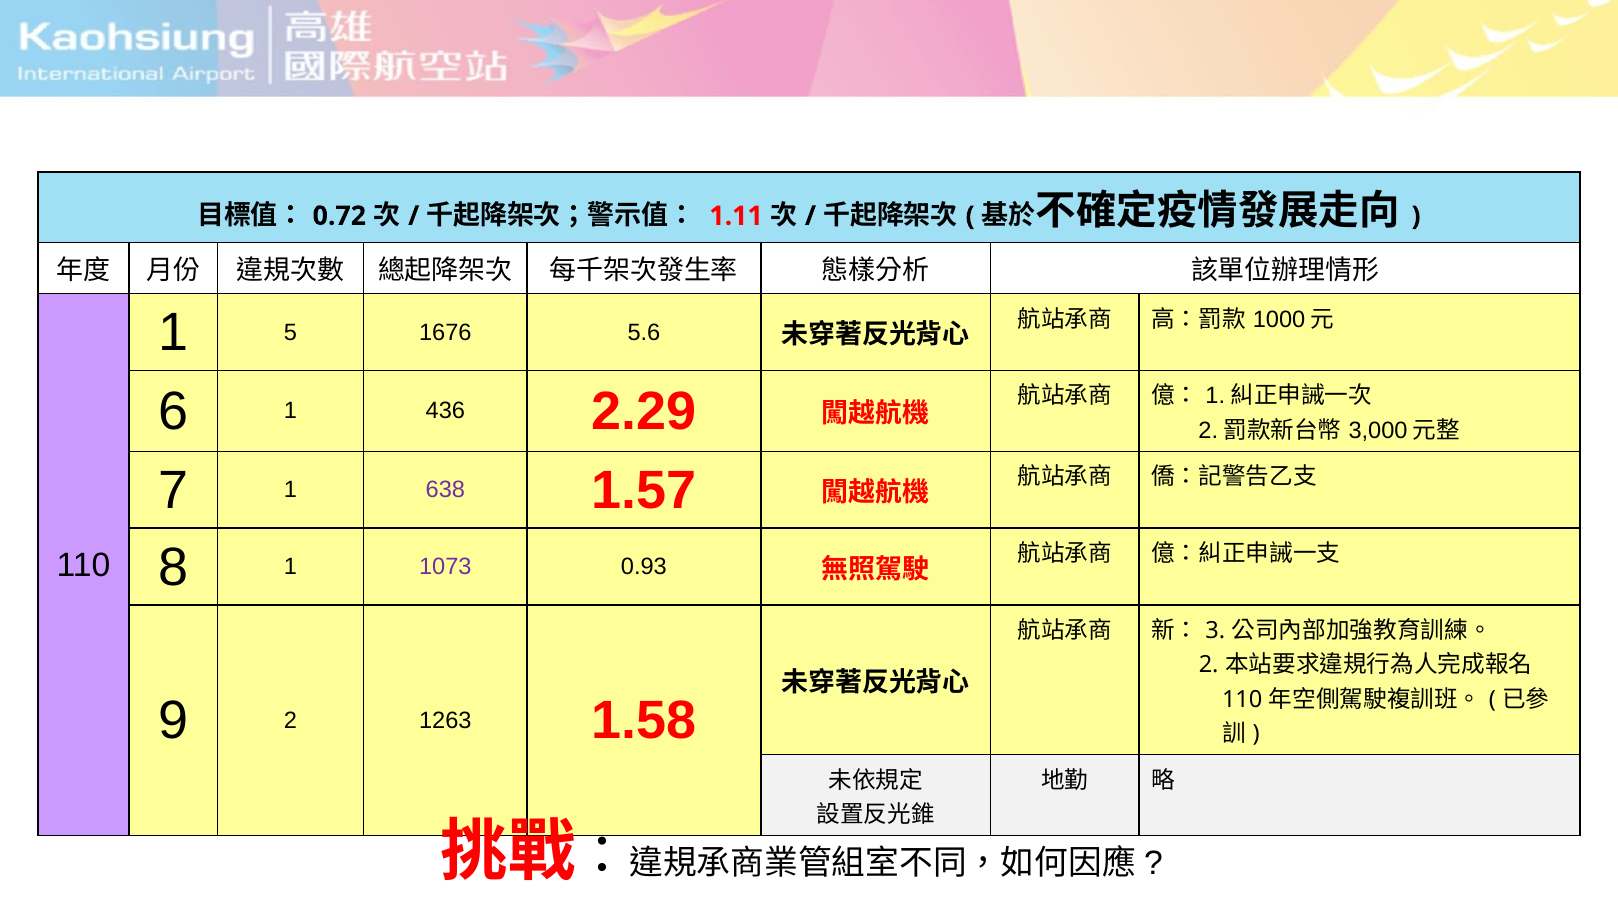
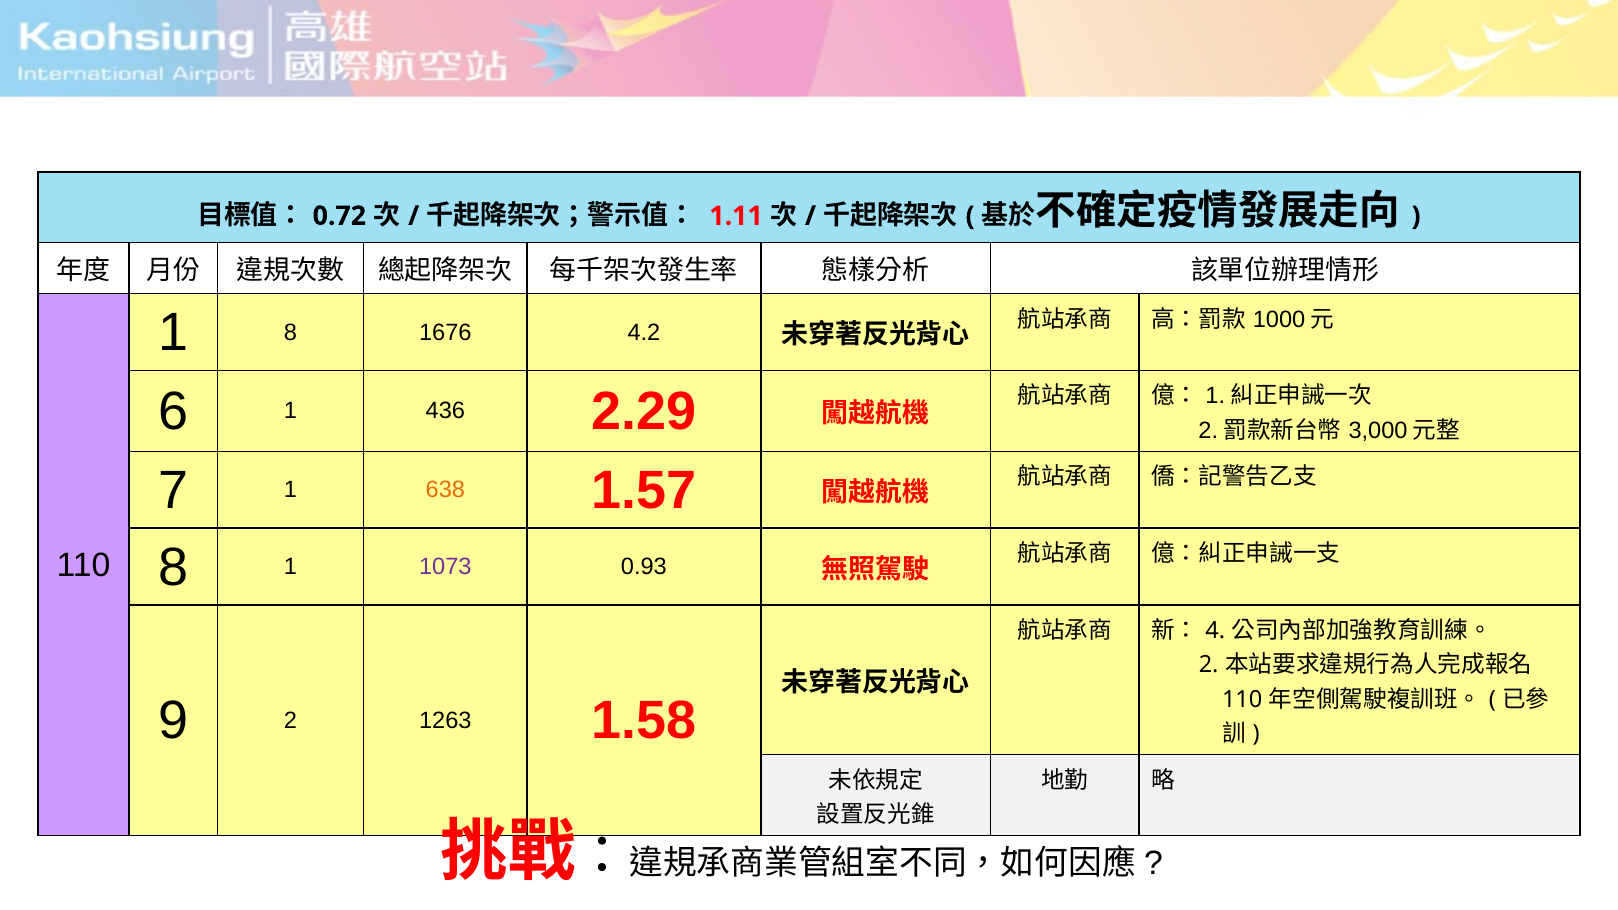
1 5: 5 -> 8
5.6: 5.6 -> 4.2
638 colour: purple -> orange
3: 3 -> 4
